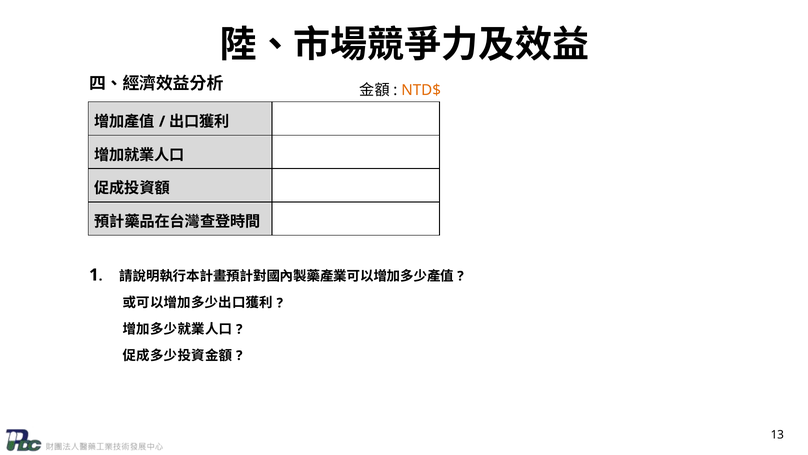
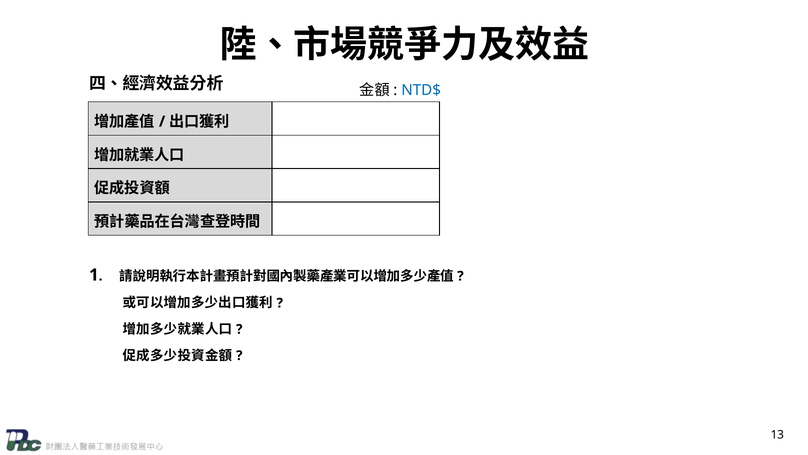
NTD$ colour: orange -> blue
